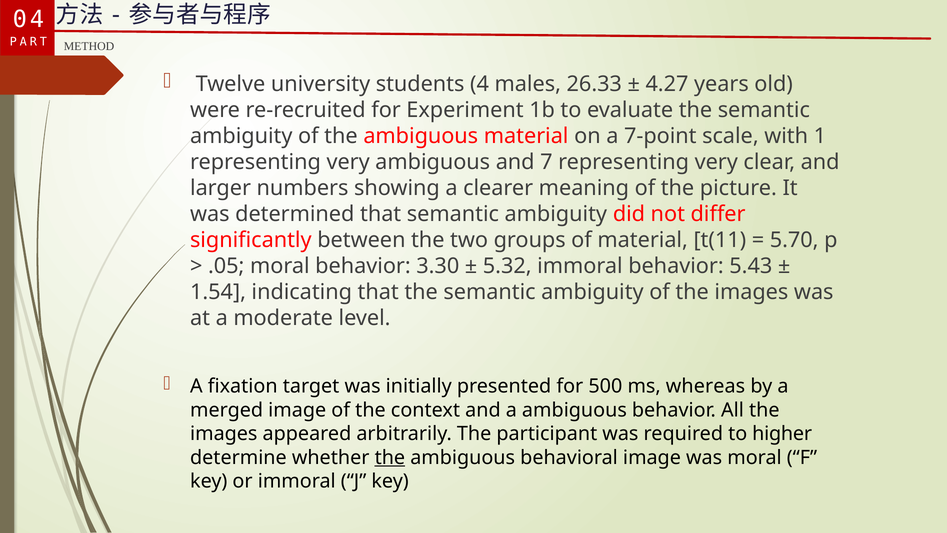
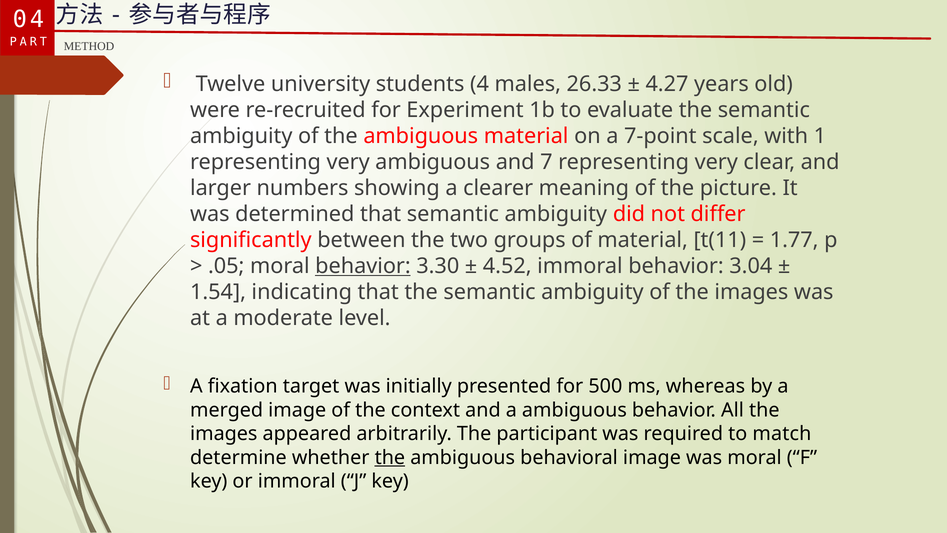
5.70: 5.70 -> 1.77
behavior at (363, 266) underline: none -> present
5.32: 5.32 -> 4.52
5.43: 5.43 -> 3.04
higher: higher -> match
